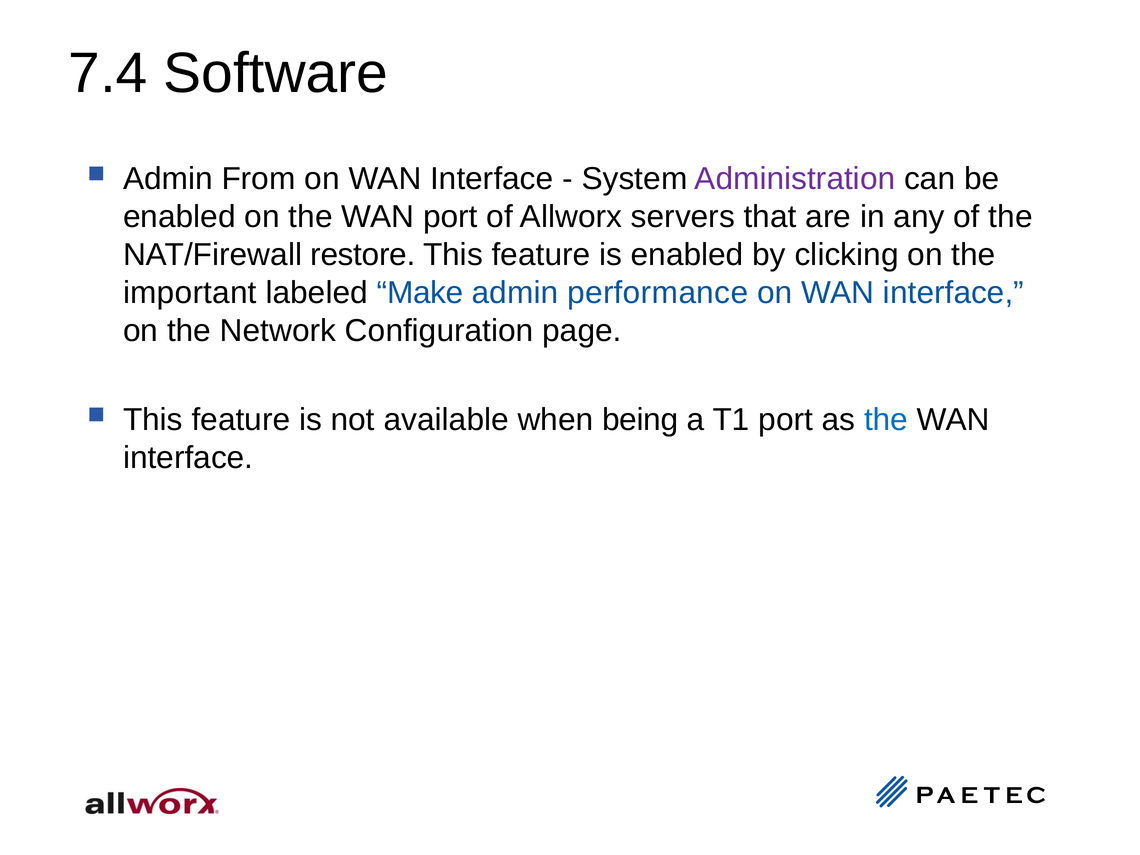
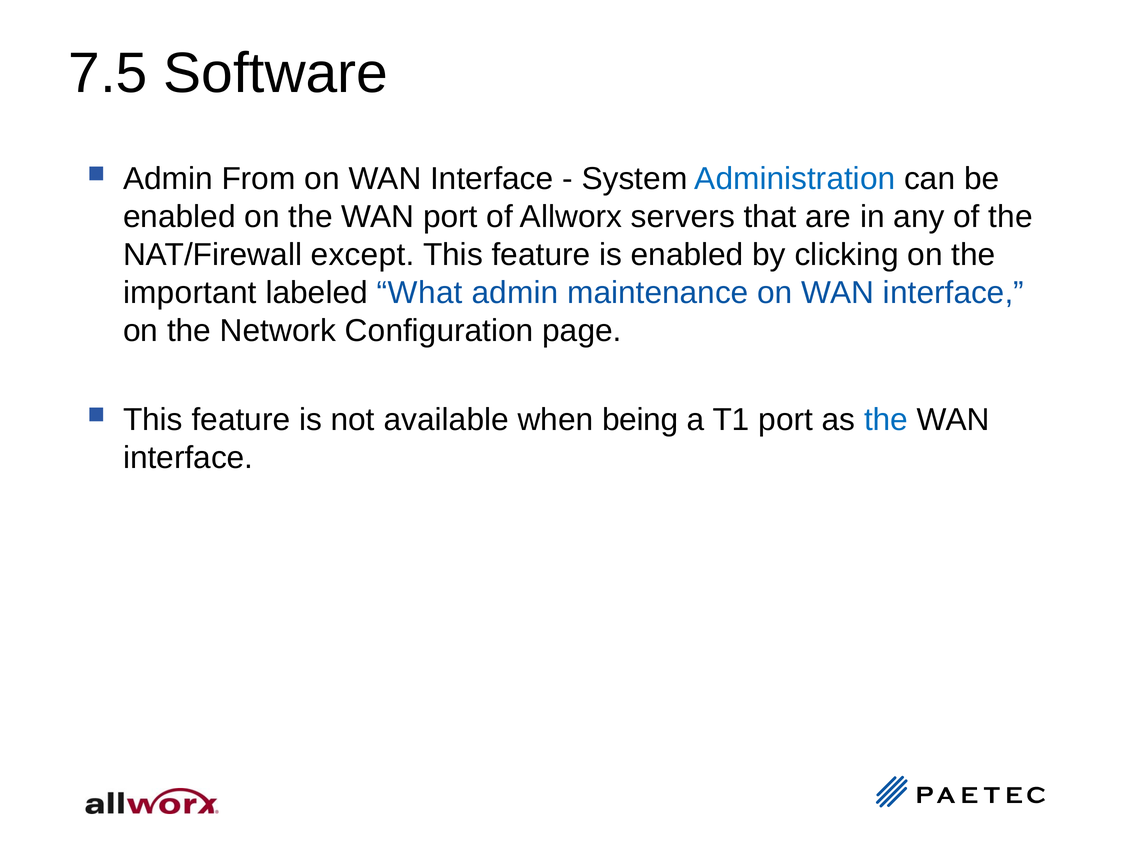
7.4: 7.4 -> 7.5
Administration colour: purple -> blue
restore: restore -> except
Make: Make -> What
performance: performance -> maintenance
